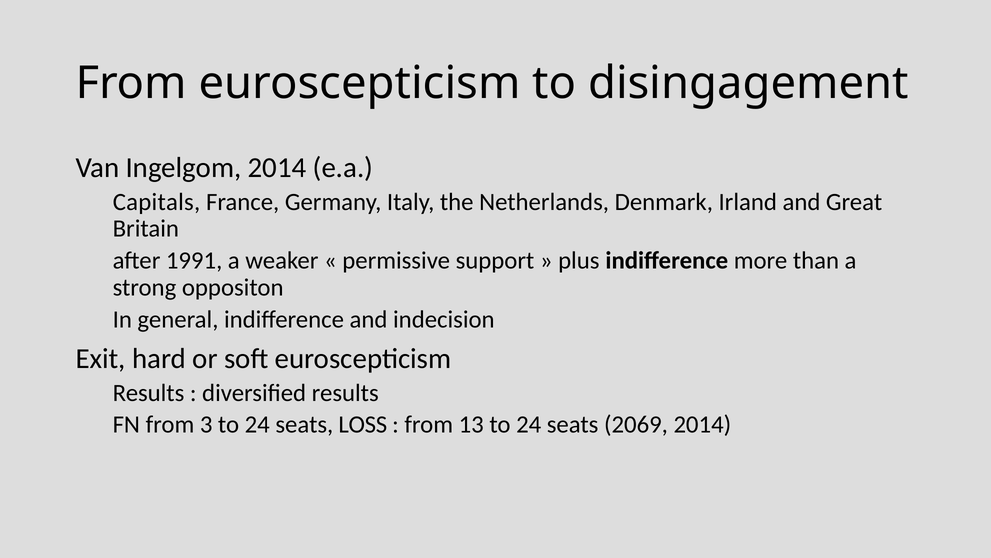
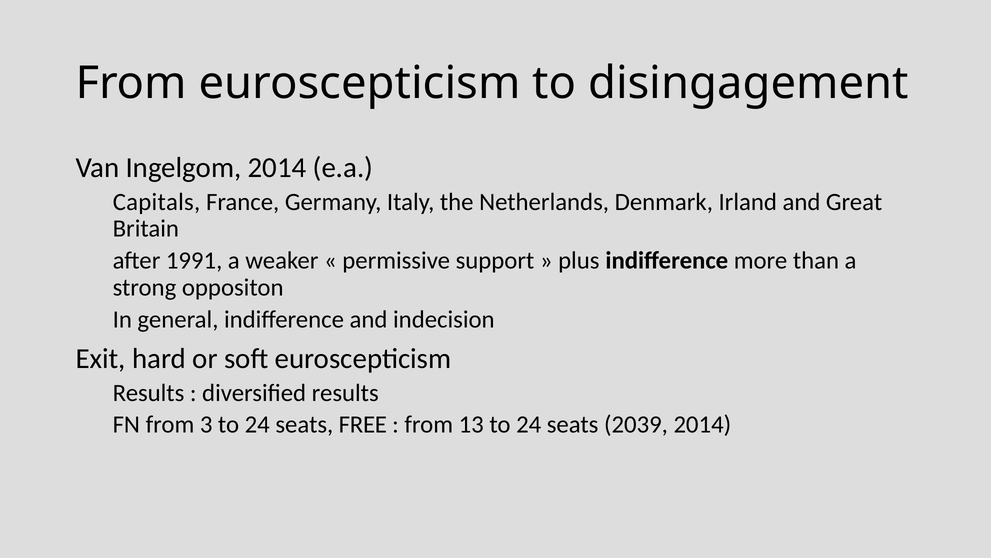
LOSS: LOSS -> FREE
2069: 2069 -> 2039
